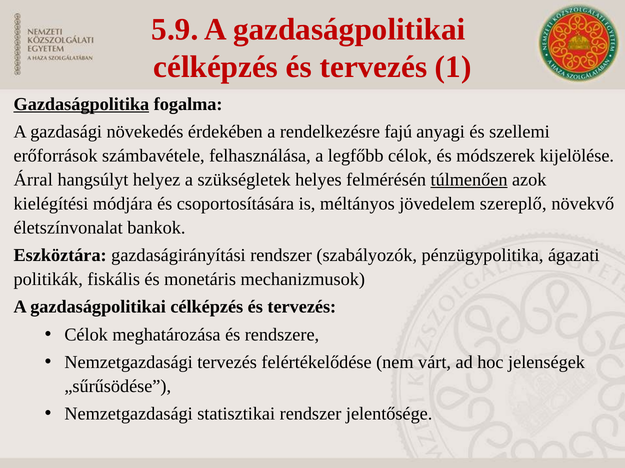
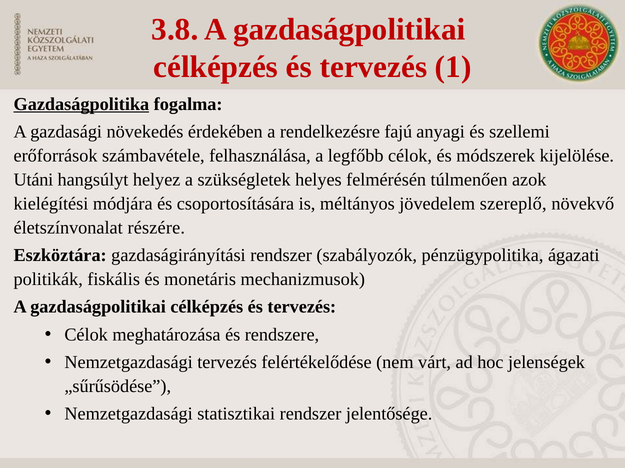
5.9: 5.9 -> 3.8
Árral: Árral -> Utáni
túlmenően underline: present -> none
bankok: bankok -> részére
